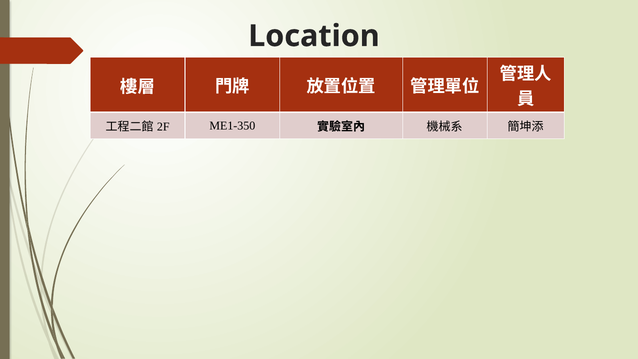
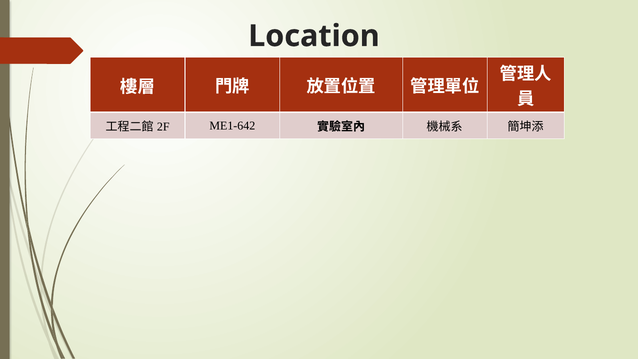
ME1-350: ME1-350 -> ME1-642
